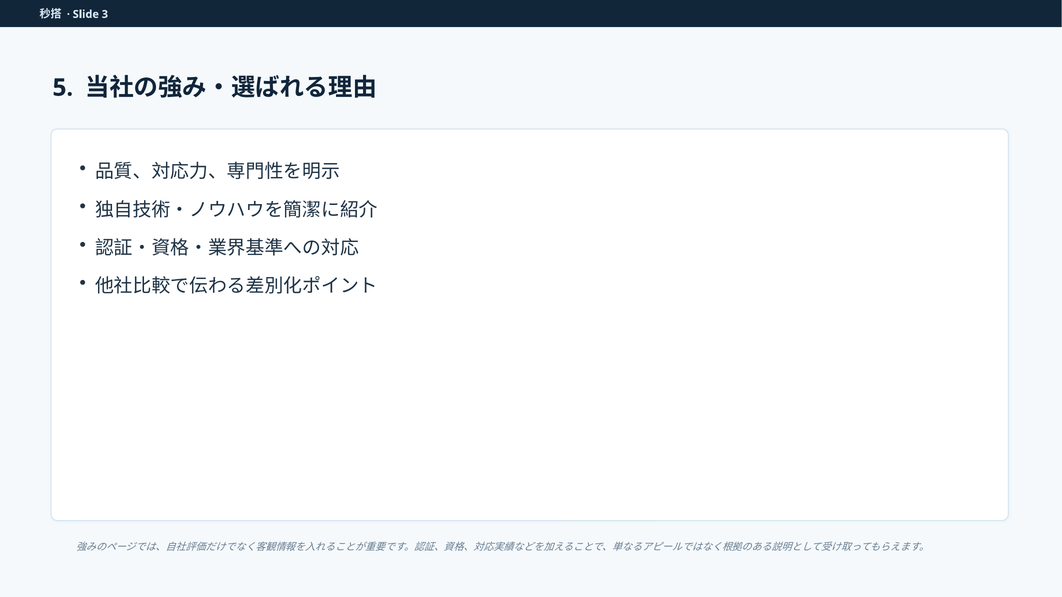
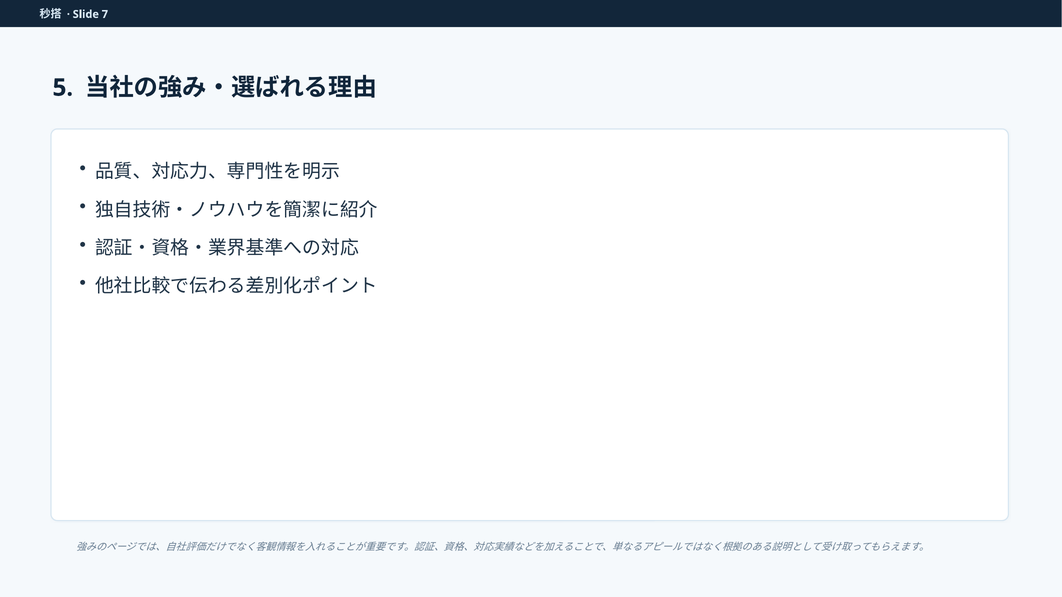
3: 3 -> 7
